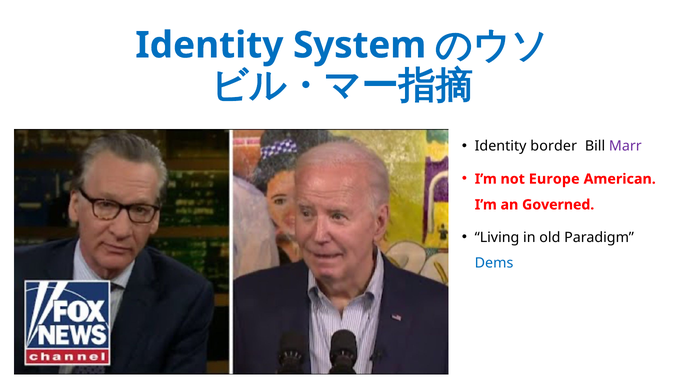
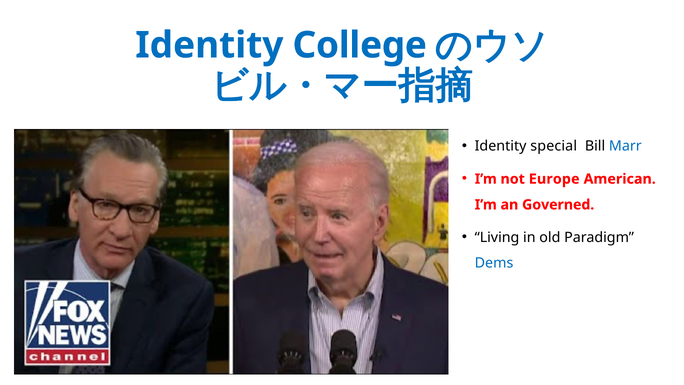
System: System -> College
border: border -> special
Marr colour: purple -> blue
